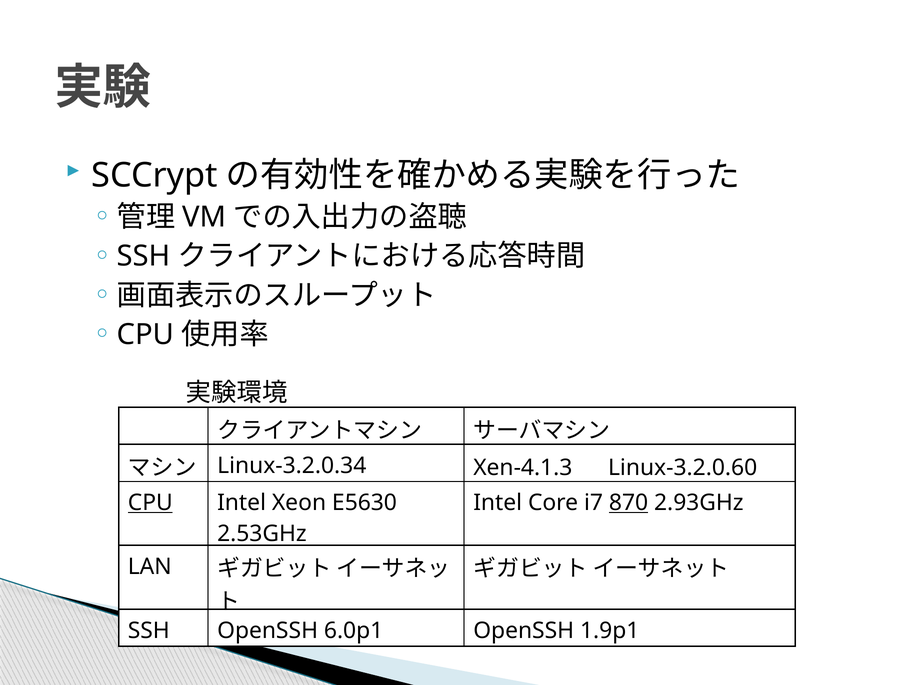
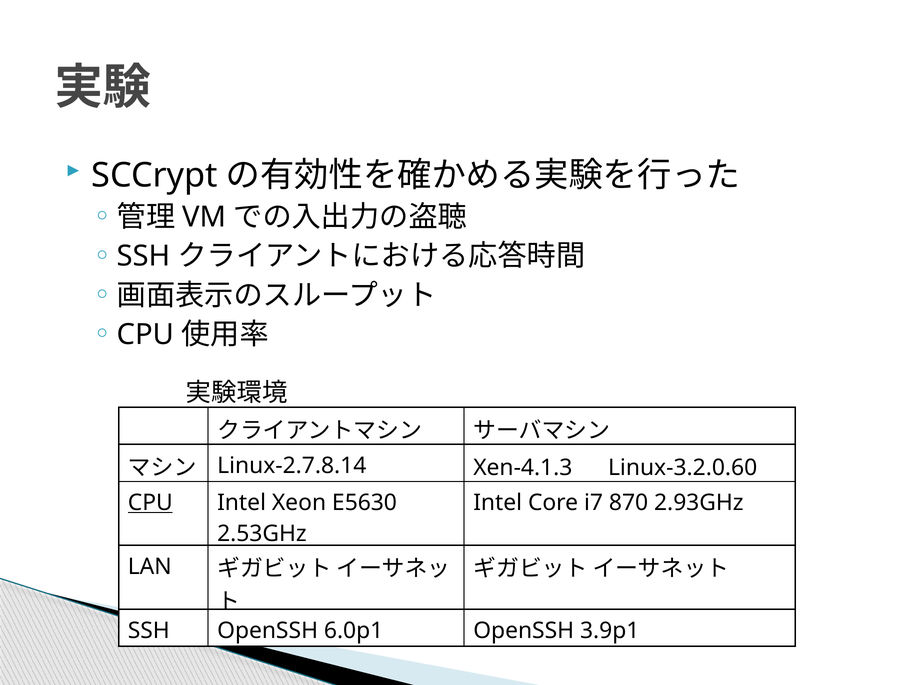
Linux-3.2.0.34: Linux-3.2.0.34 -> Linux-2.7.8.14
870 underline: present -> none
1.9p1: 1.9p1 -> 3.9p1
